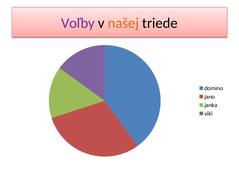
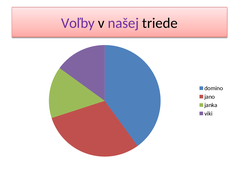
našej colour: orange -> purple
